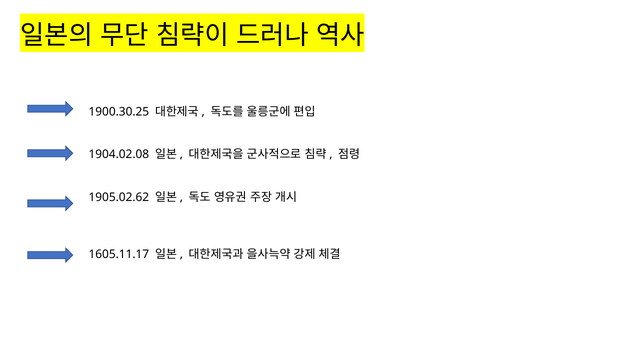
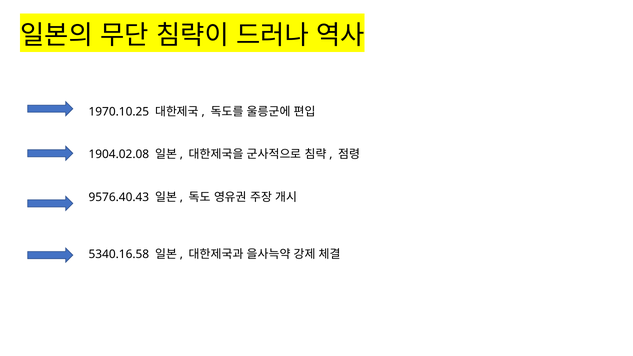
1900.30.25: 1900.30.25 -> 1970.10.25
1905.02.62: 1905.02.62 -> 9576.40.43
1605.11.17: 1605.11.17 -> 5340.16.58
